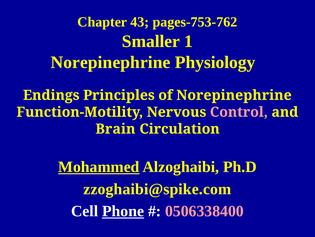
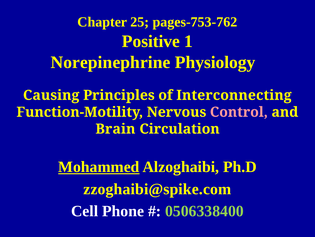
43: 43 -> 25
Smaller: Smaller -> Positive
Endings: Endings -> Causing
of Norepinephrine: Norepinephrine -> Interconnecting
Phone underline: present -> none
0506338400 colour: pink -> light green
